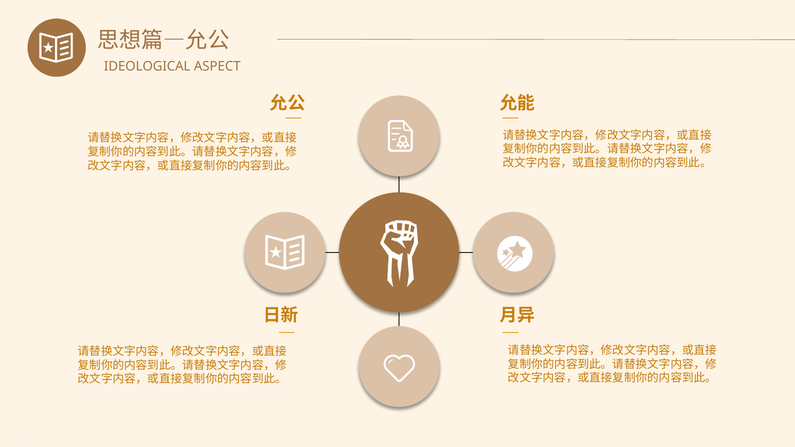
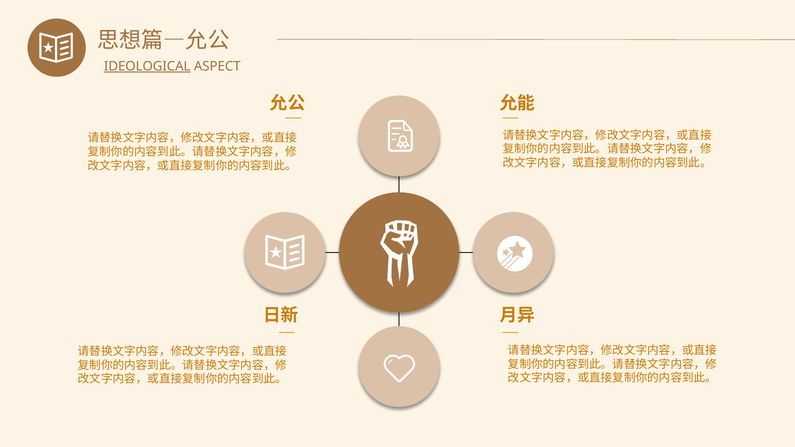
IDEOLOGICAL underline: none -> present
